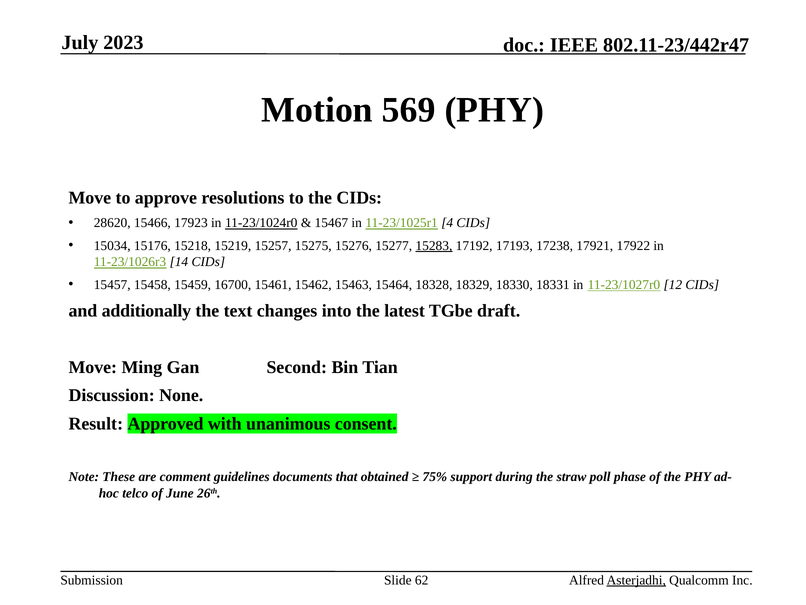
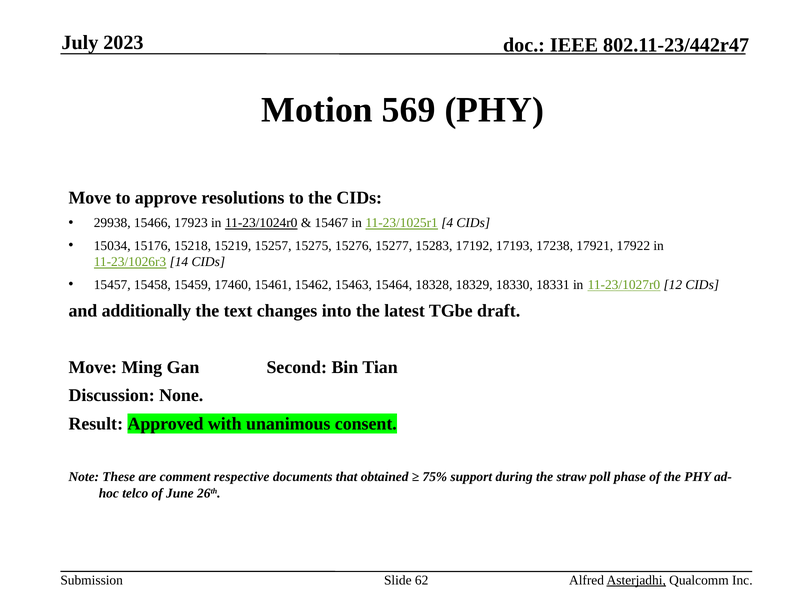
28620: 28620 -> 29938
15283 underline: present -> none
16700: 16700 -> 17460
guidelines: guidelines -> respective
